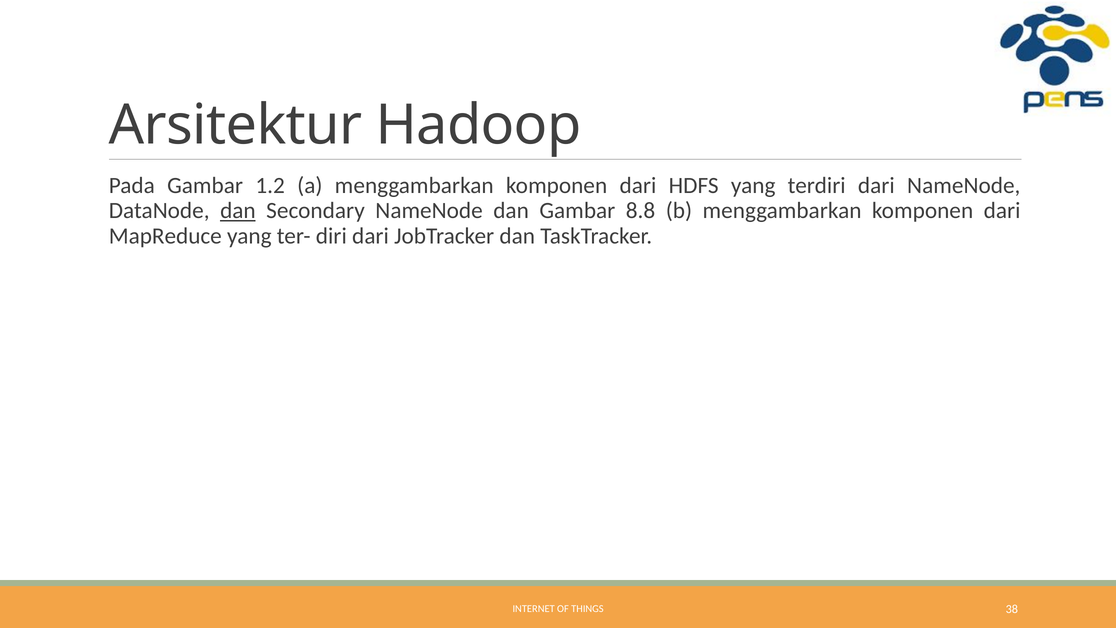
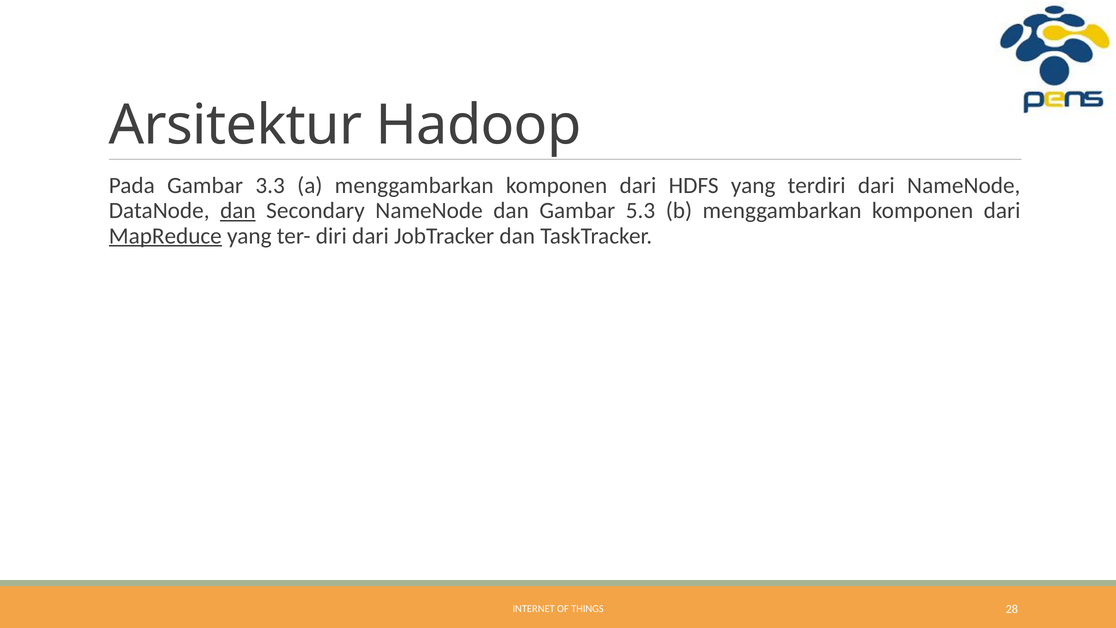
1.2: 1.2 -> 3.3
8.8: 8.8 -> 5.3
MapReduce underline: none -> present
38: 38 -> 28
